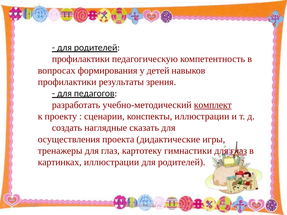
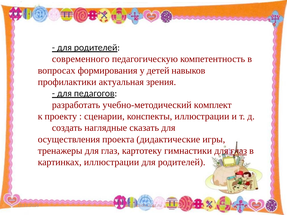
профилактики at (81, 59): профилактики -> современного
результаты: результаты -> актуальная
комплект underline: present -> none
